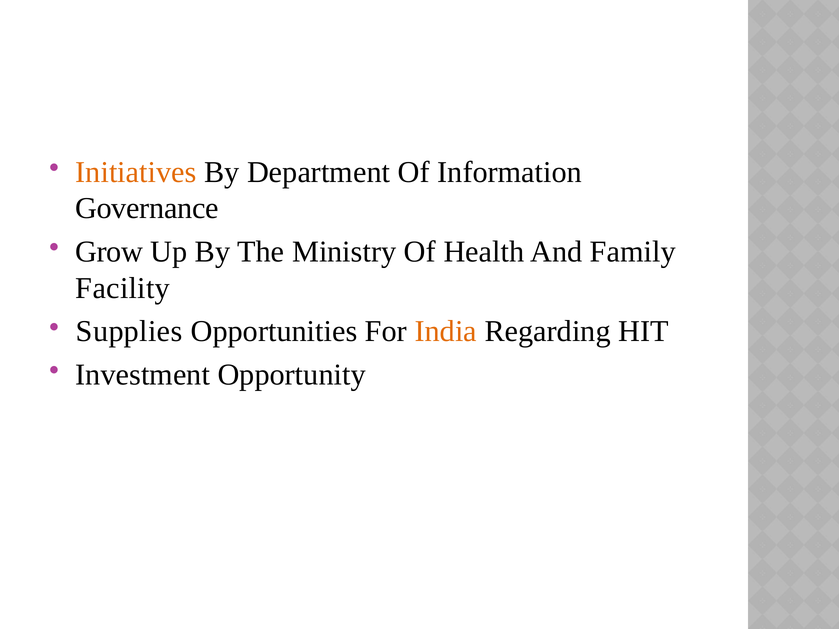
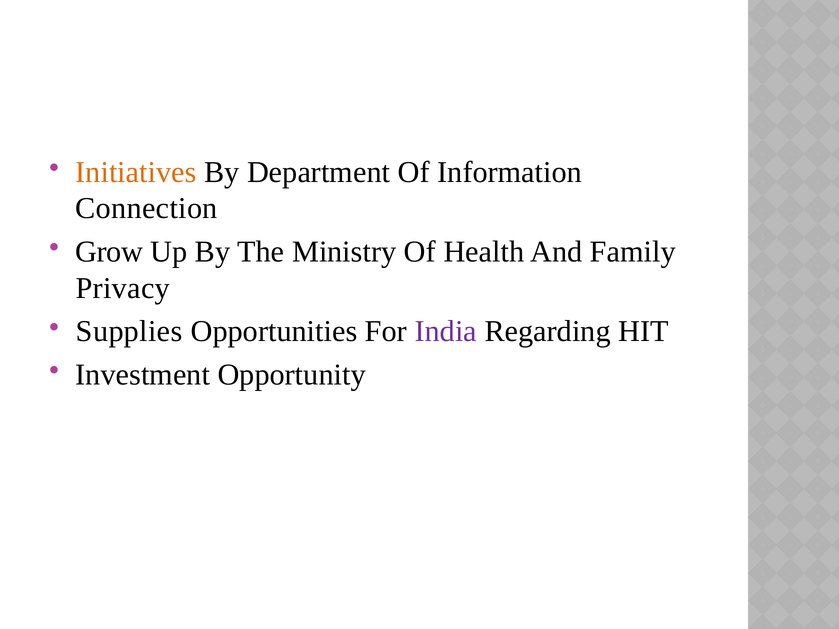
Governance: Governance -> Connection
Facility: Facility -> Privacy
India colour: orange -> purple
